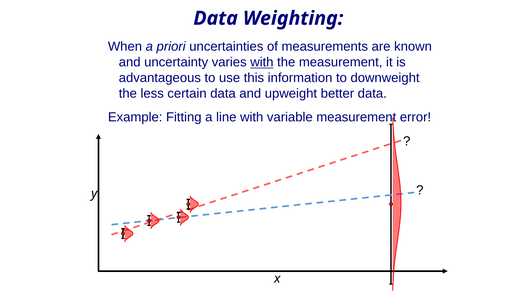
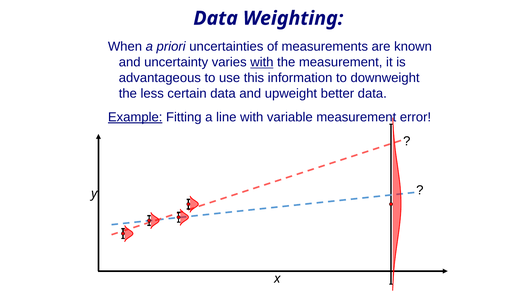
Example underline: none -> present
